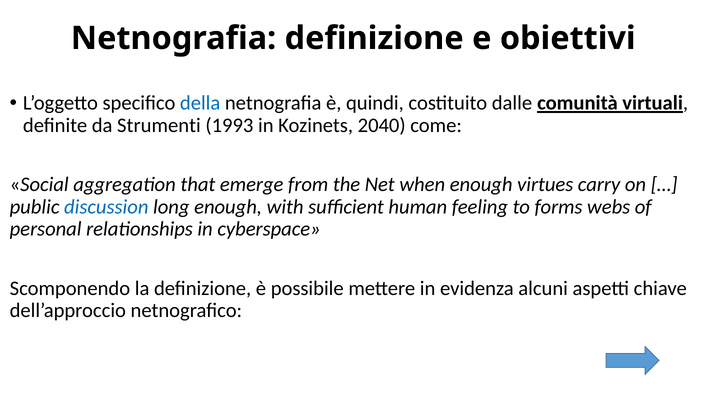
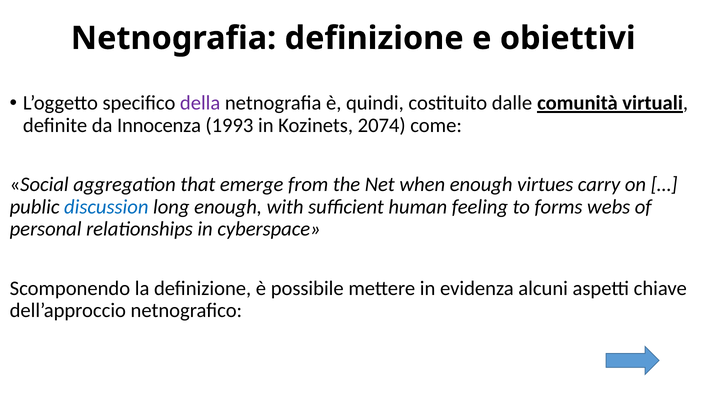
della colour: blue -> purple
Strumenti: Strumenti -> Innocenza
2040: 2040 -> 2074
